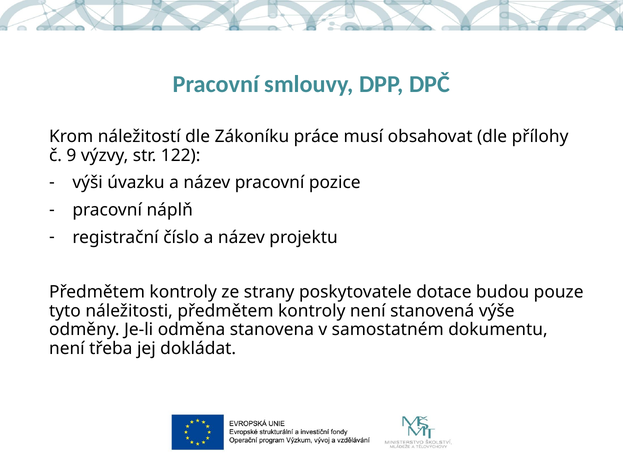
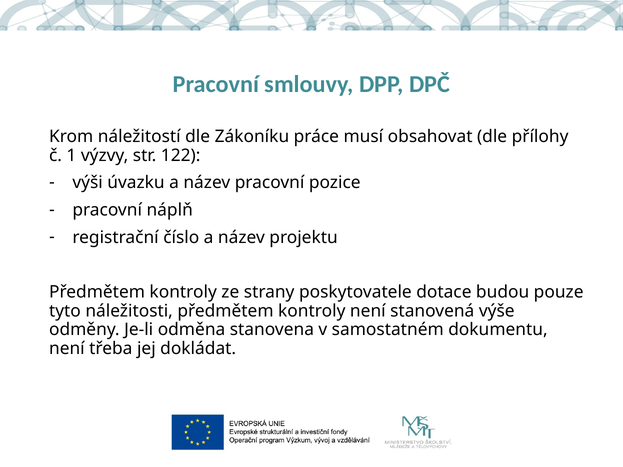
9: 9 -> 1
